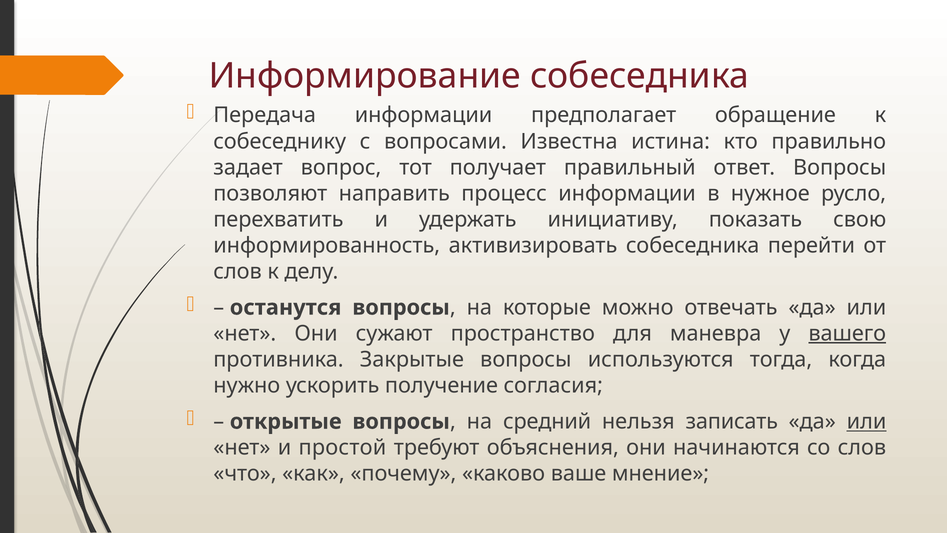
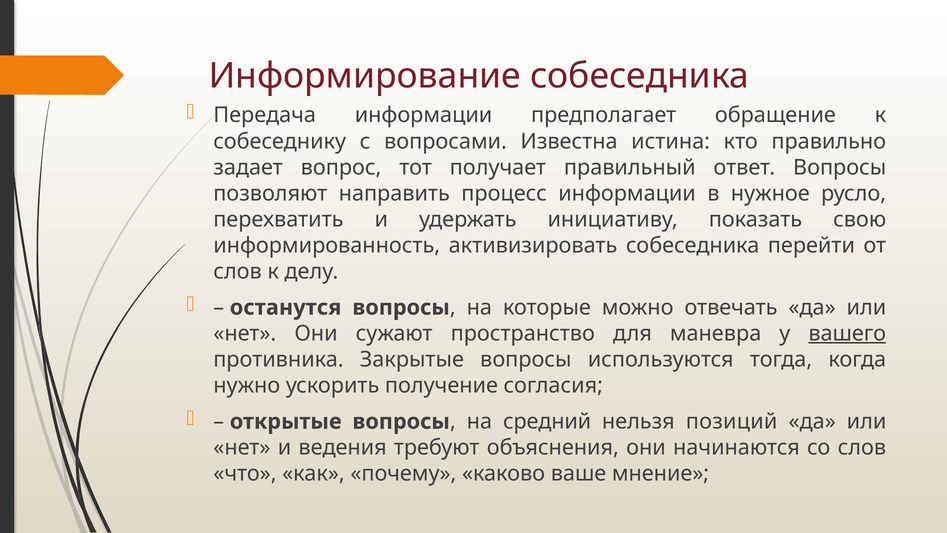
записать: записать -> позиций
или at (867, 421) underline: present -> none
простой: простой -> ведения
